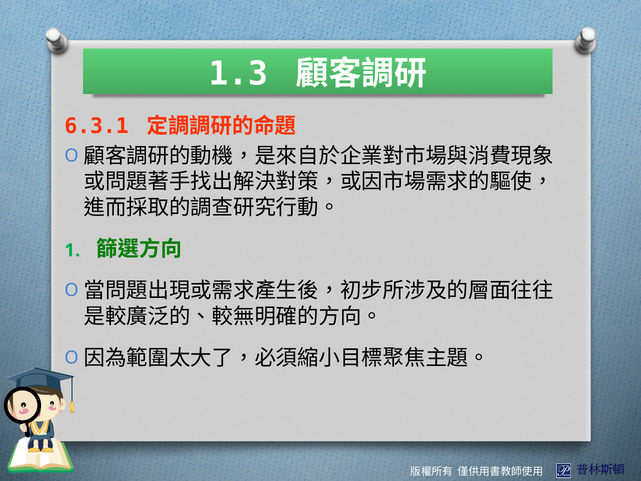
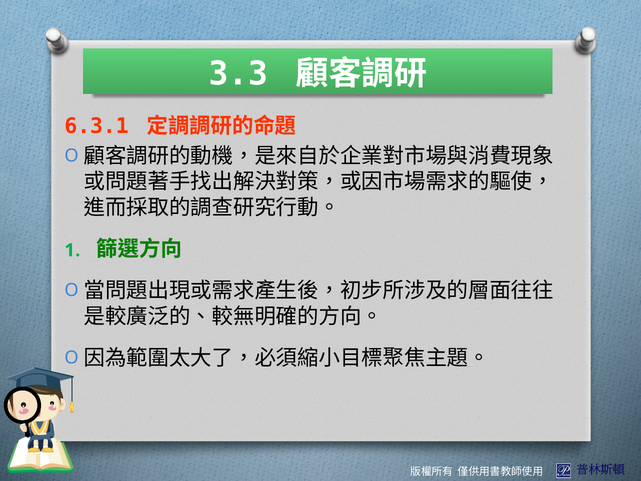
1.3: 1.3 -> 3.3
